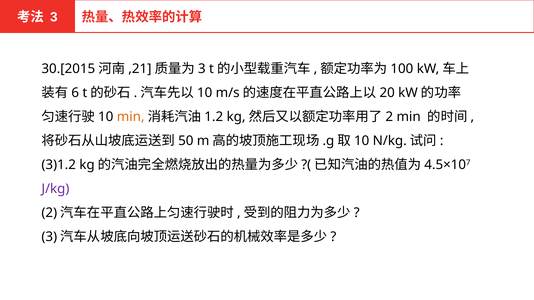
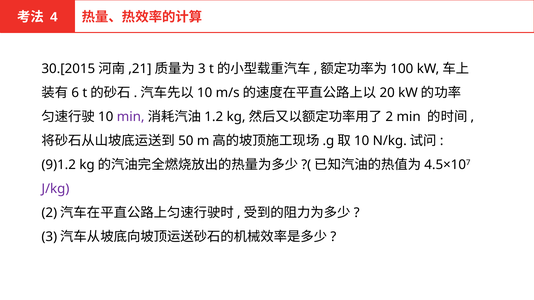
3 at (54, 17): 3 -> 4
min at (131, 117) colour: orange -> purple
3)1.2: 3)1.2 -> 9)1.2
